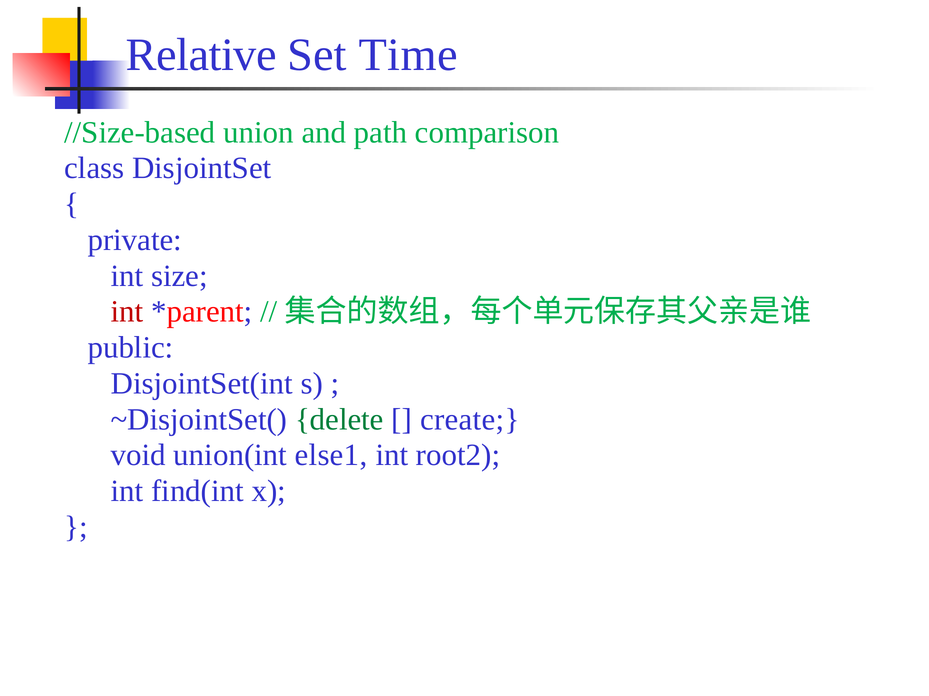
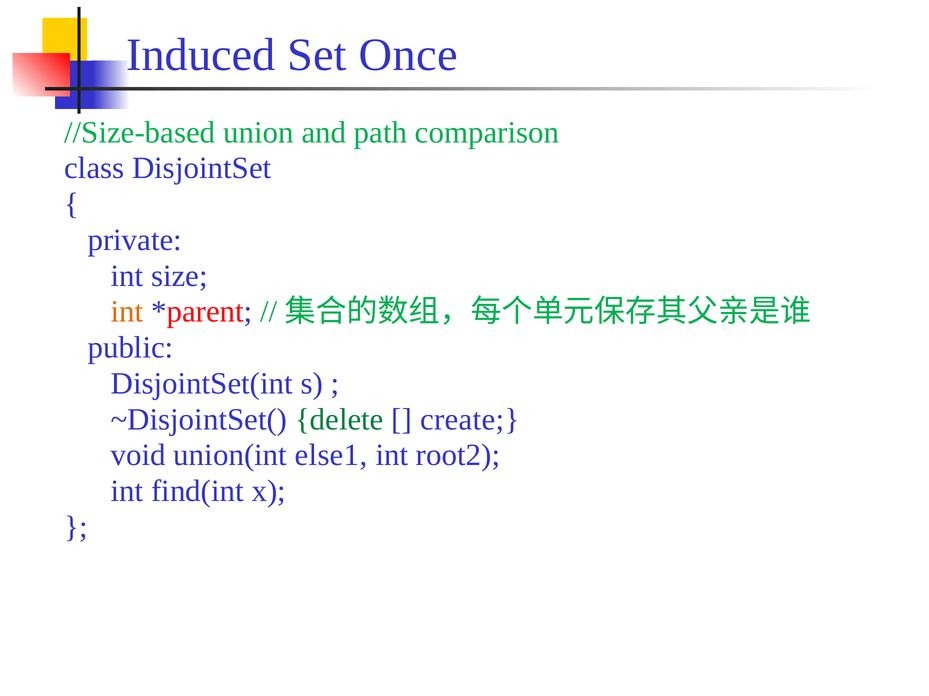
Relative: Relative -> Induced
Time: Time -> Once
int at (127, 312) colour: red -> orange
